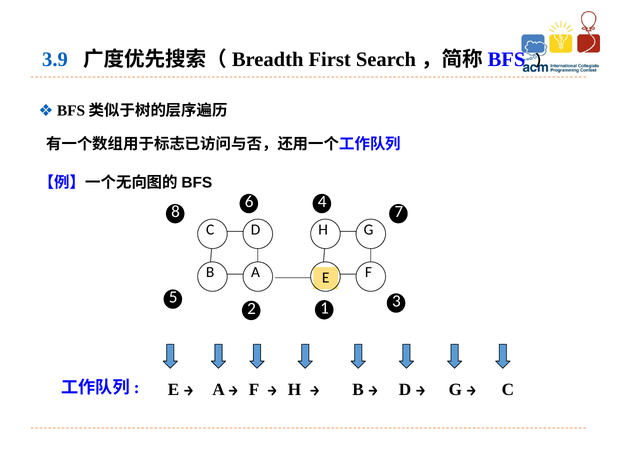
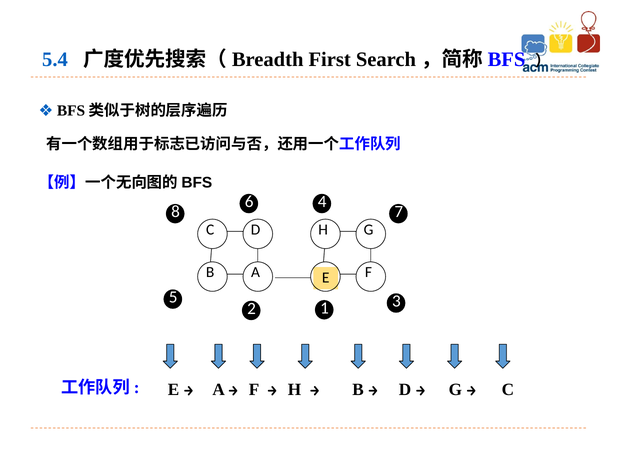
3.9: 3.9 -> 5.4
